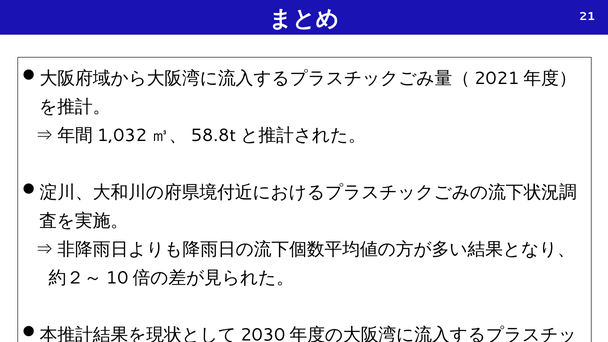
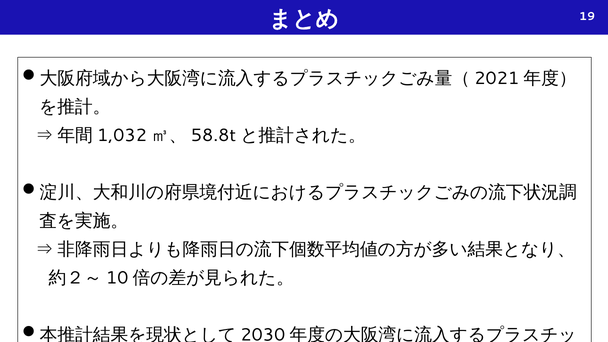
21: 21 -> 19
